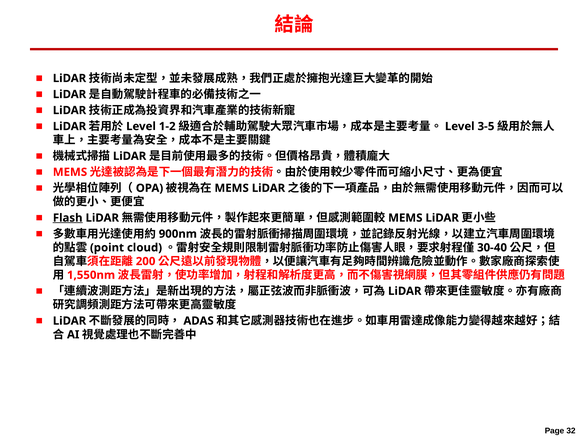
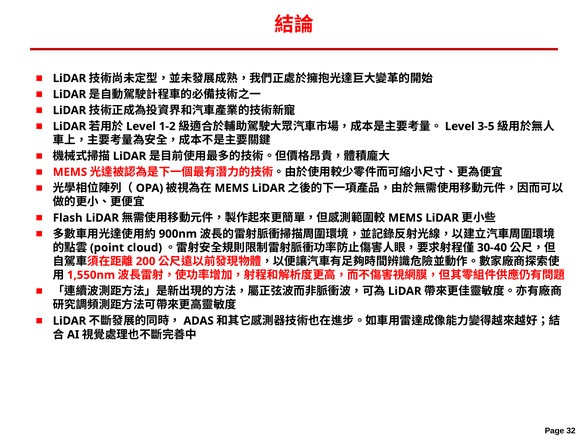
Flash underline: present -> none
